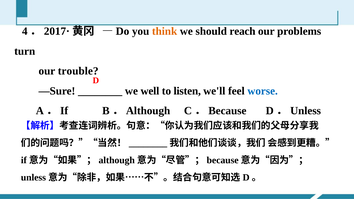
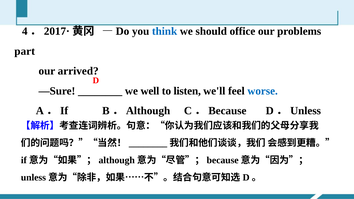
think colour: orange -> blue
reach: reach -> office
turn: turn -> part
trouble: trouble -> arrived
